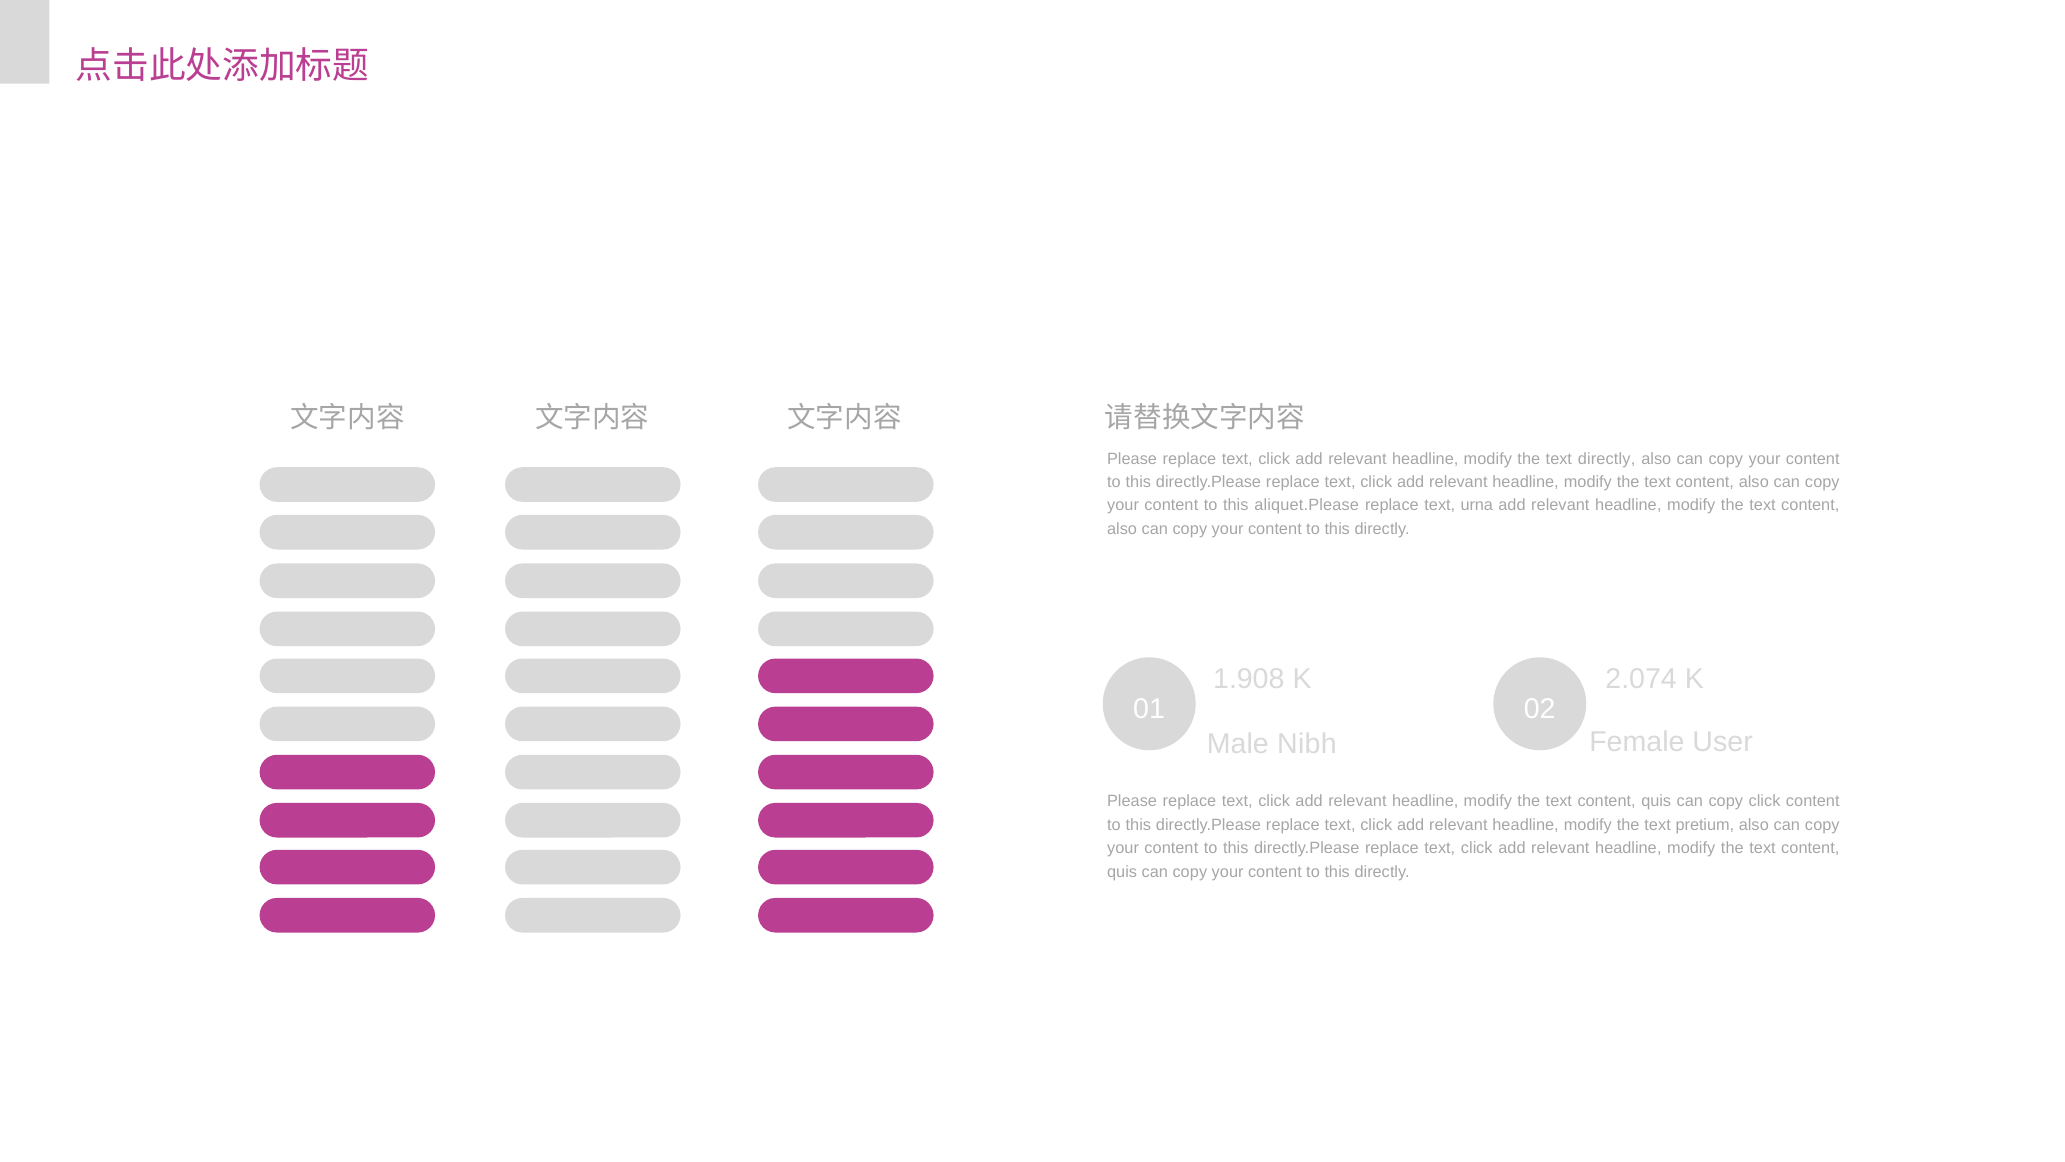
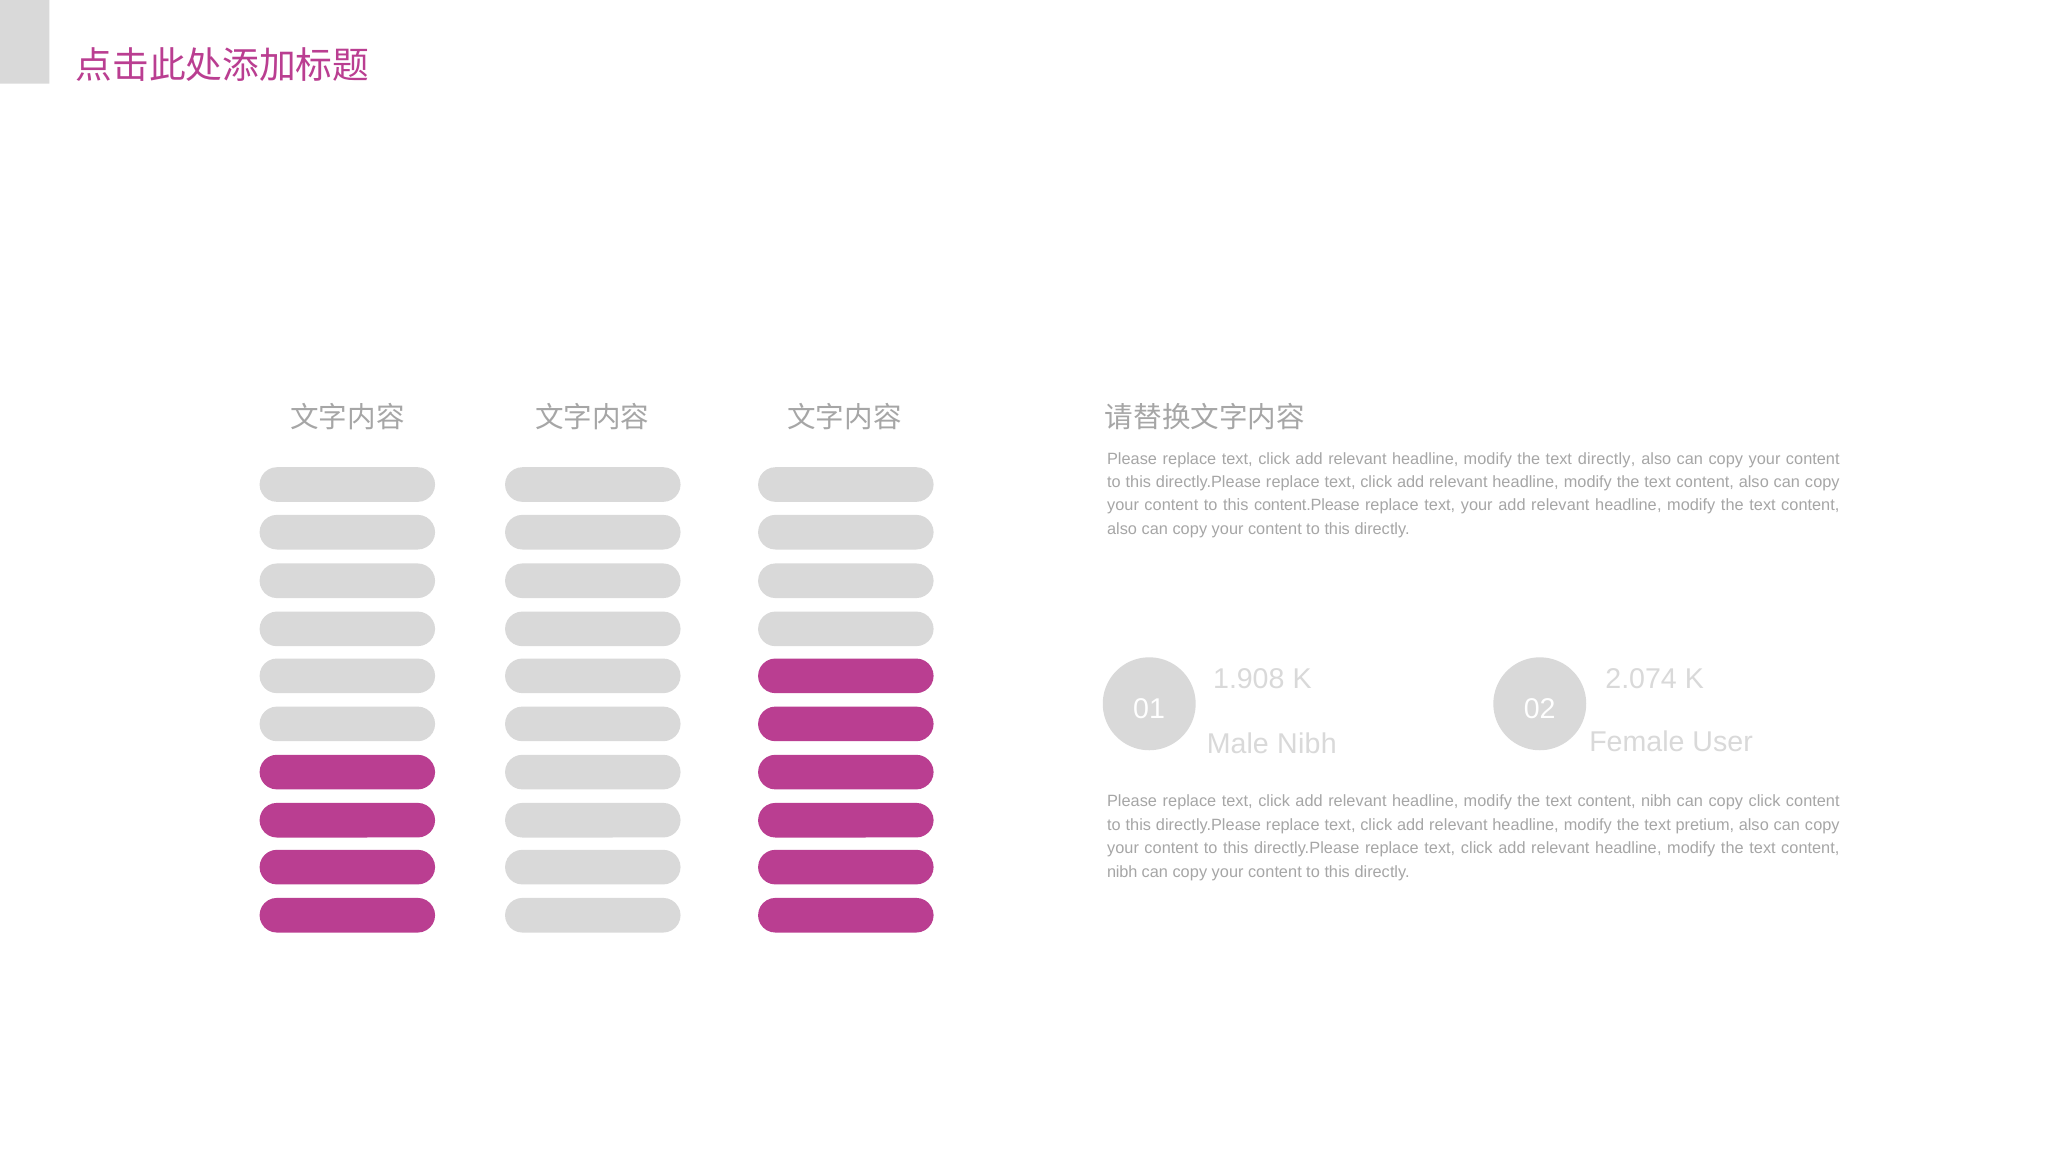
aliquet.Please: aliquet.Please -> content.Please
text urna: urna -> your
quis at (1656, 801): quis -> nibh
quis at (1122, 871): quis -> nibh
